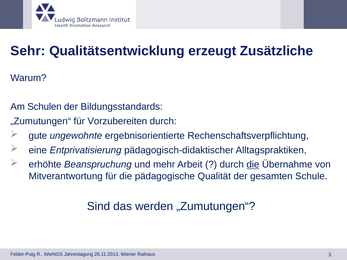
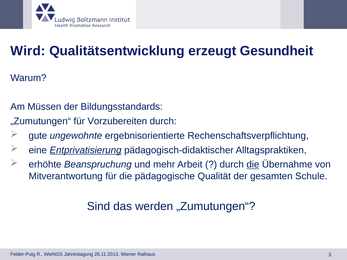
Sehr: Sehr -> Wird
Zusätzliche: Zusätzliche -> Gesundheit
Schulen: Schulen -> Müssen
Entprivatisierung underline: none -> present
